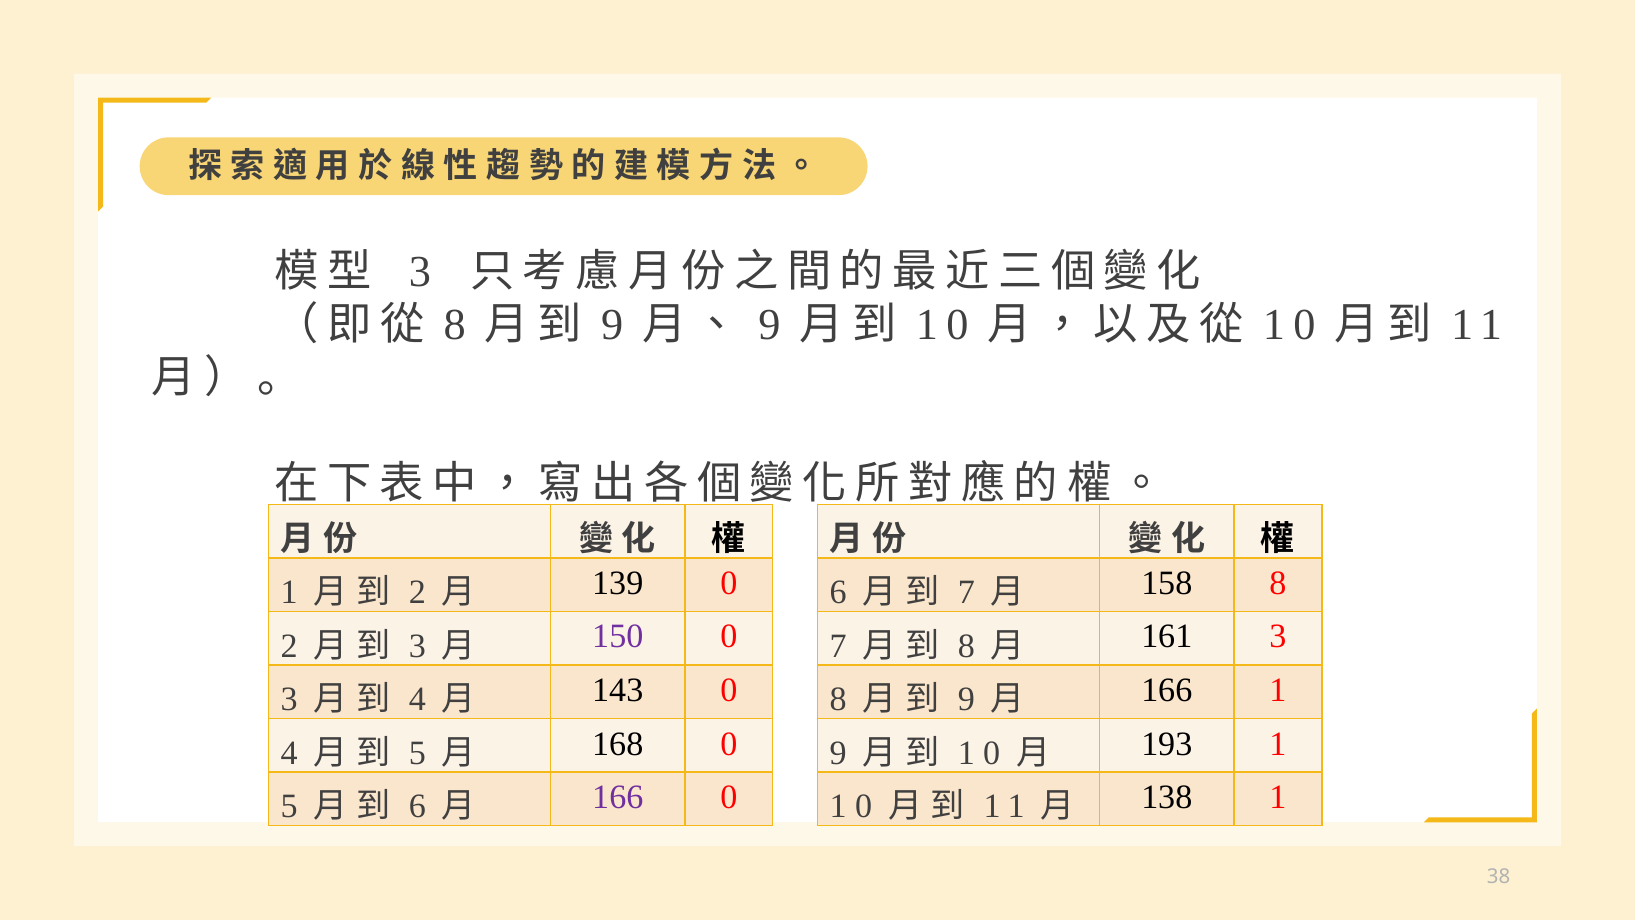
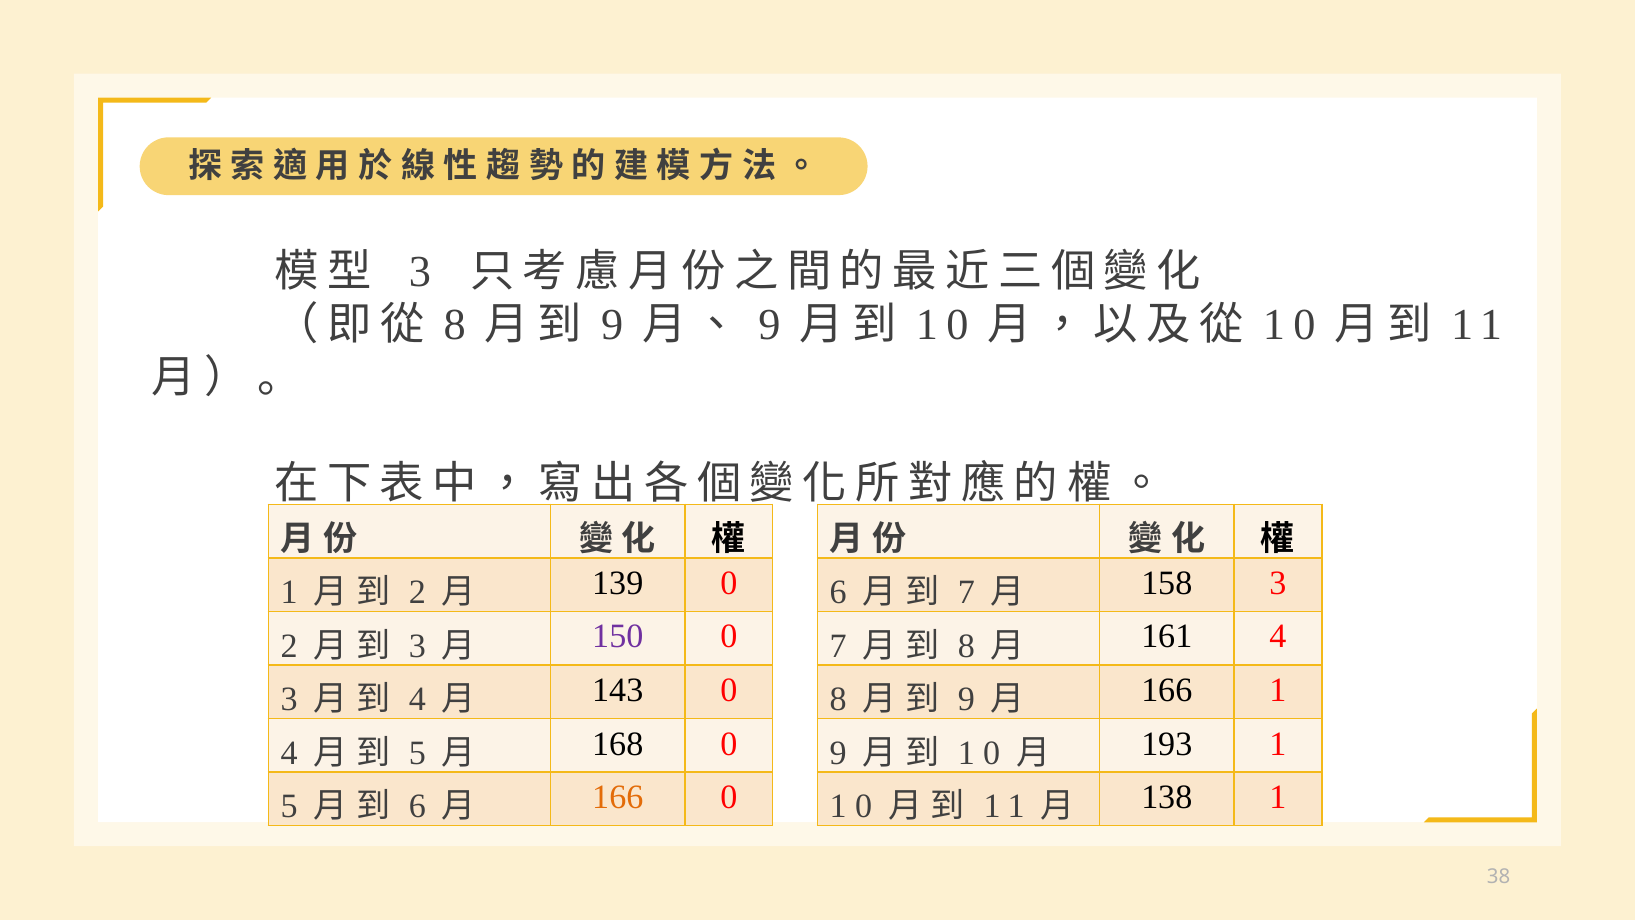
158 8: 8 -> 3
161 3: 3 -> 4
166 at (618, 797) colour: purple -> orange
